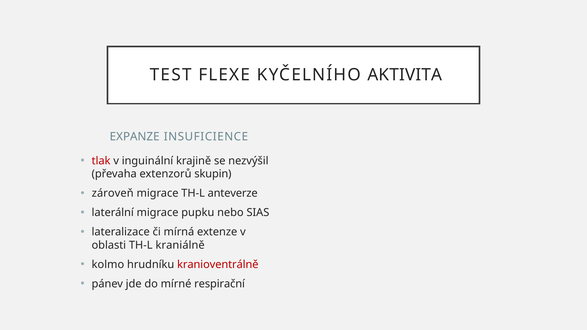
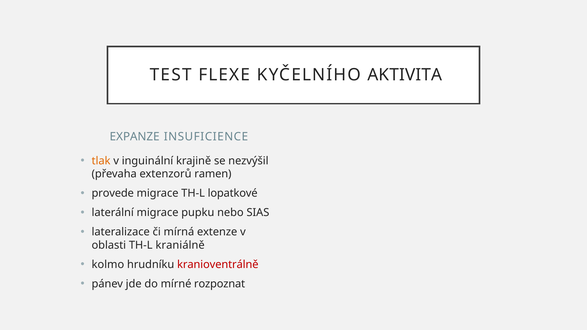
tlak colour: red -> orange
skupin: skupin -> ramen
zároveň: zároveň -> provede
anteverze: anteverze -> lopatkové
respirační: respirační -> rozpoznat
